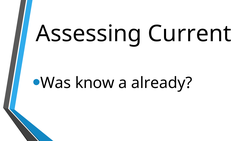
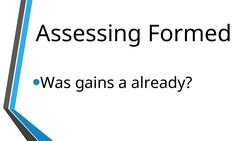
Current: Current -> Formed
know: know -> gains
